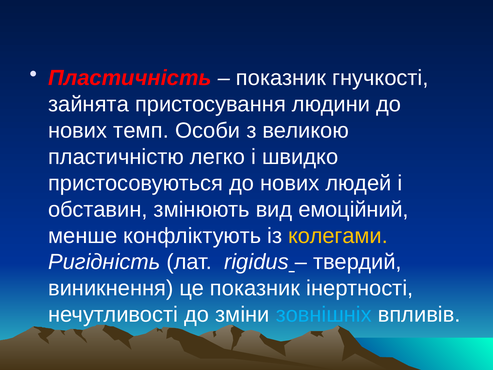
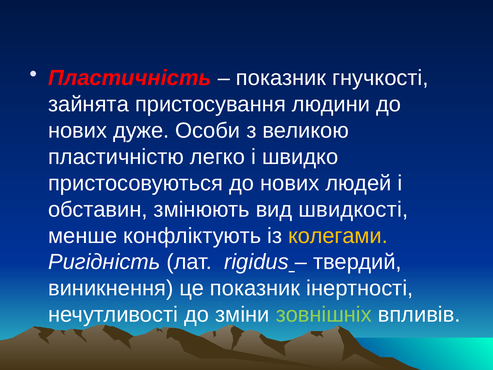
темп: темп -> дуже
емоційний: емоційний -> швидкості
зовнішніх colour: light blue -> light green
